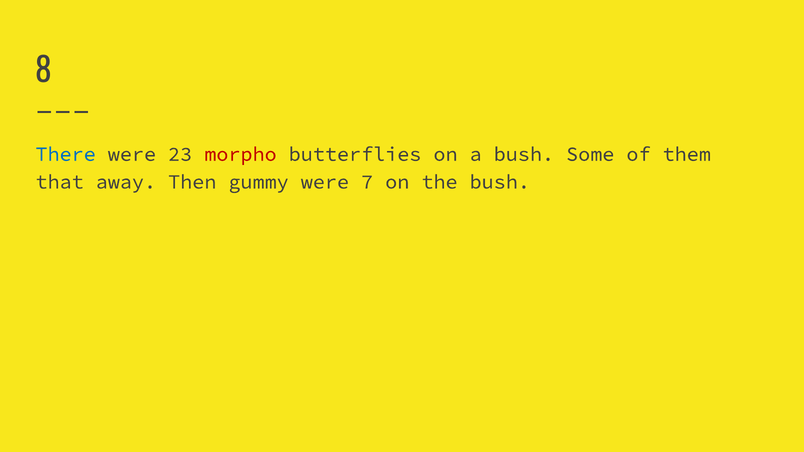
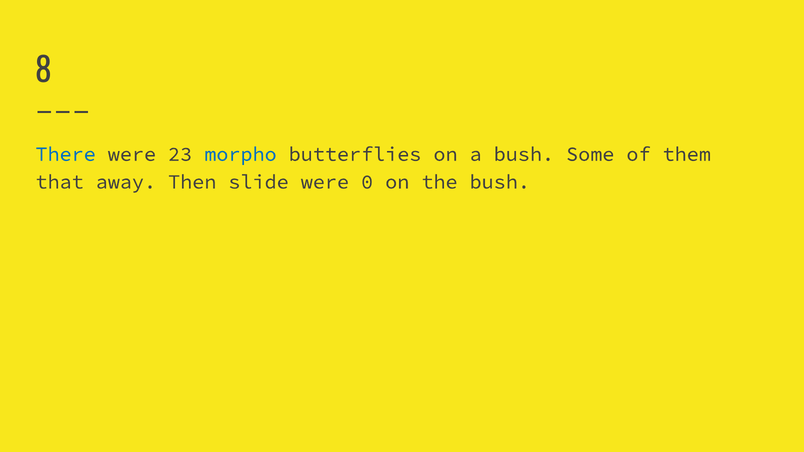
morpho colour: red -> blue
gummy: gummy -> slide
7: 7 -> 0
